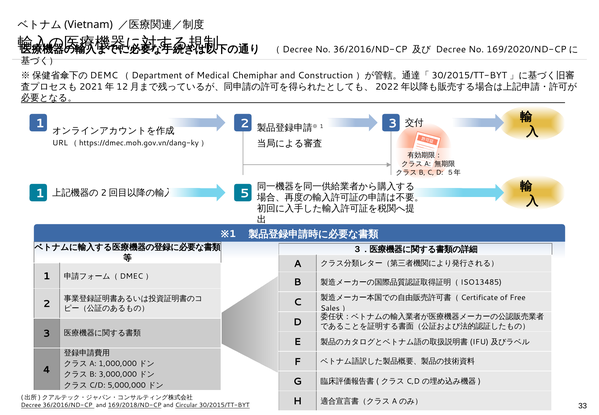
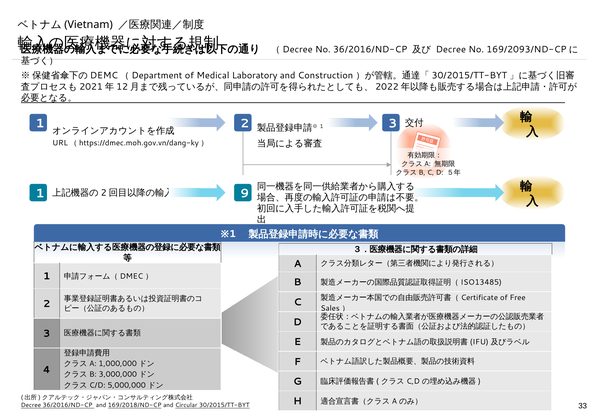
169/2020/ND-CP: 169/2020/ND-CP -> 169/2093/ND-CP
Chemiphar: Chemiphar -> Laboratory
5: 5 -> 9
